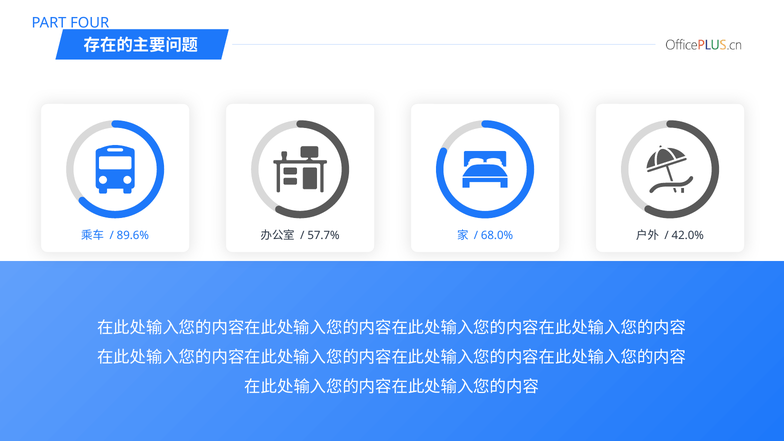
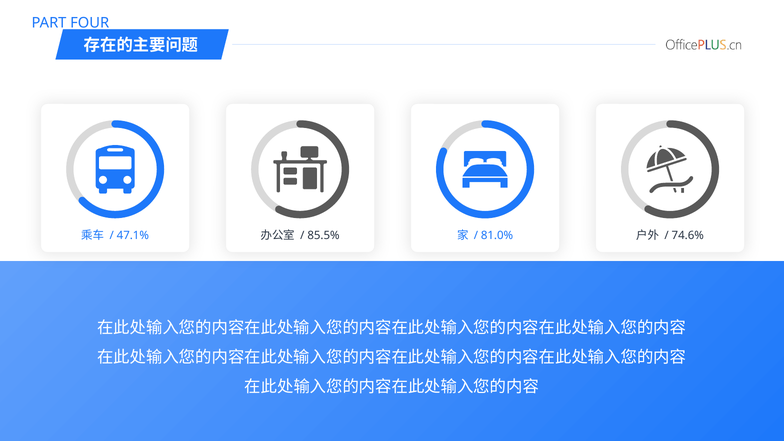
89.6%: 89.6% -> 47.1%
57.7%: 57.7% -> 85.5%
68.0%: 68.0% -> 81.0%
42.0%: 42.0% -> 74.6%
